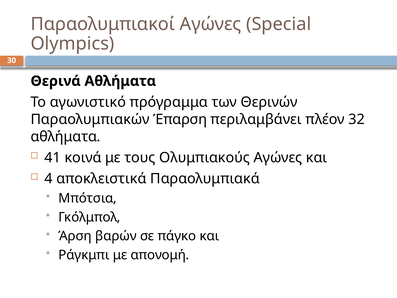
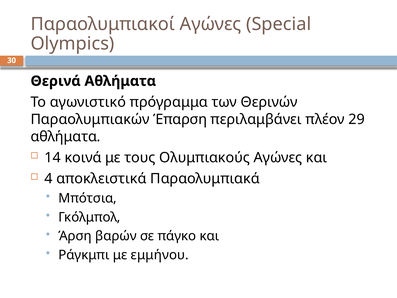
32: 32 -> 29
41: 41 -> 14
απονομή: απονομή -> εμμήνου
